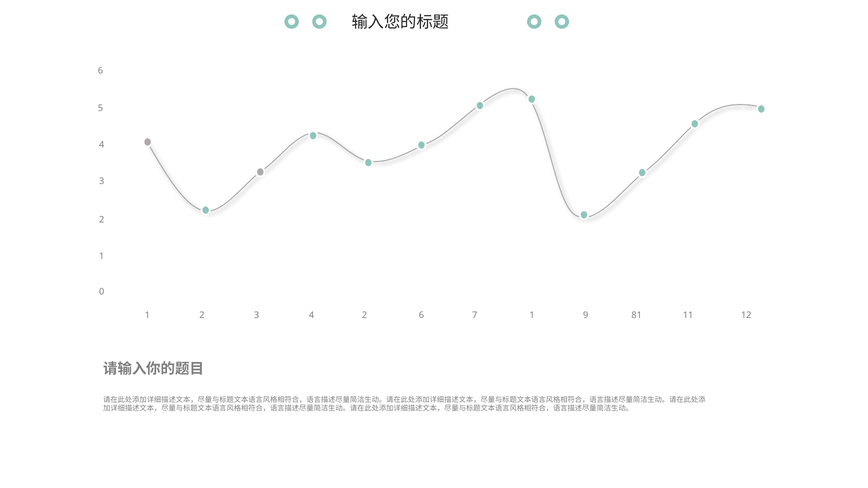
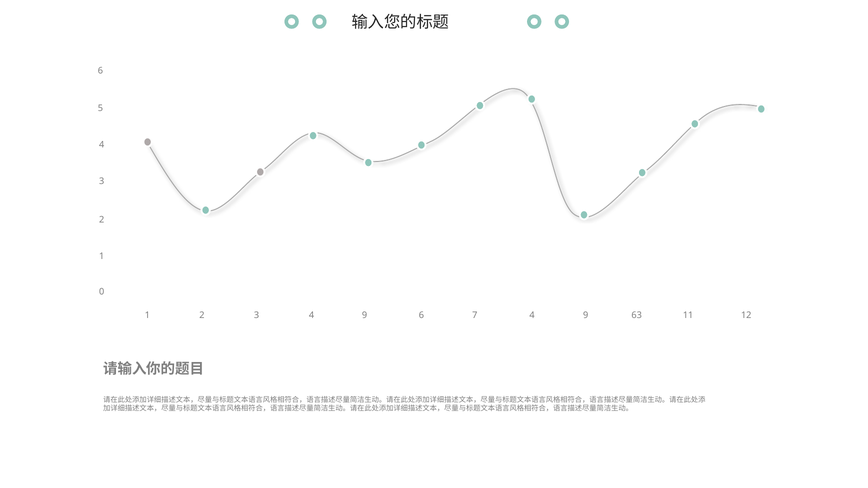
3 4 2: 2 -> 9
7 1: 1 -> 4
81: 81 -> 63
